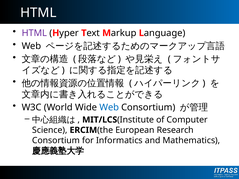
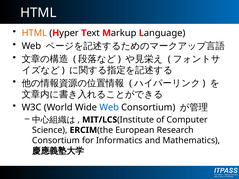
HTML at (34, 33) colour: purple -> orange
